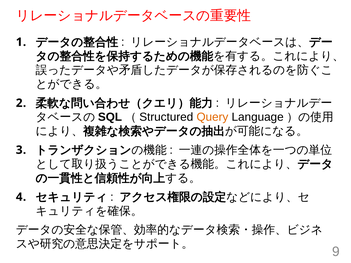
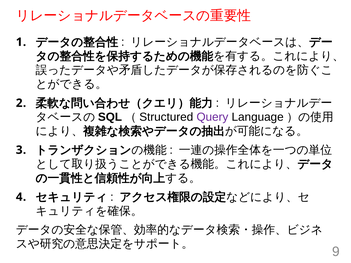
Query colour: orange -> purple
